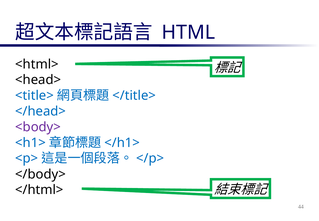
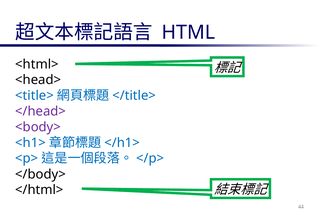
</head> colour: blue -> purple
